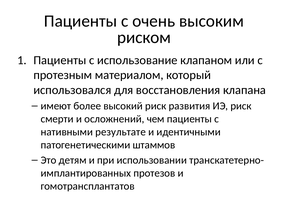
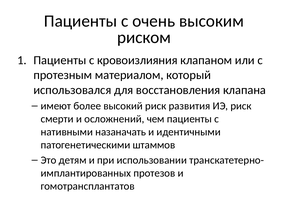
использование: использование -> кровоизлияния
результате: результате -> назаначать
